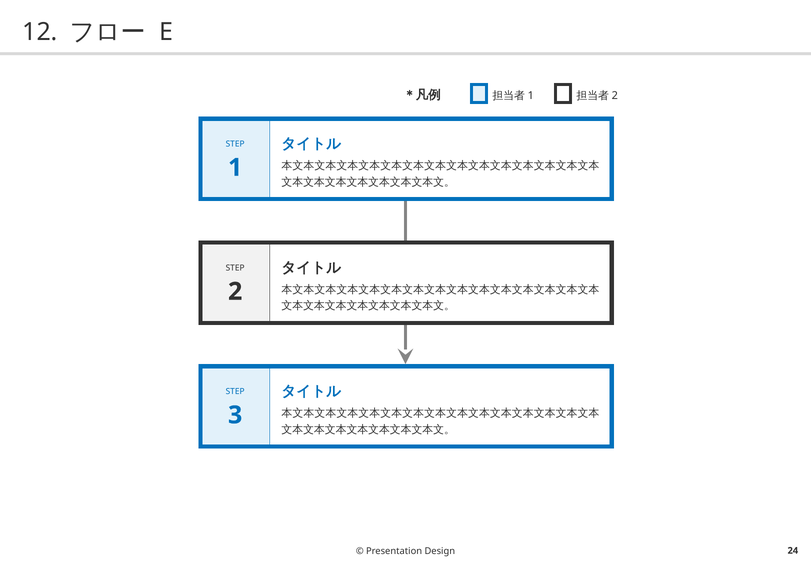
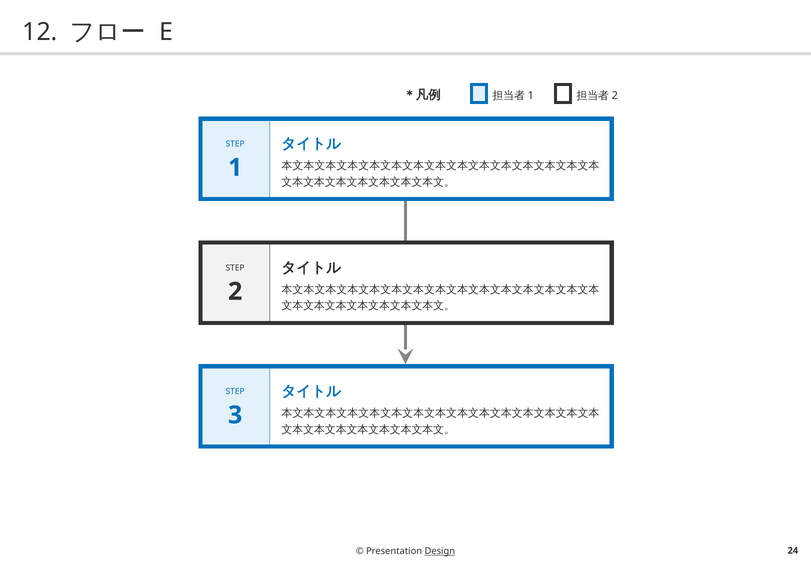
Design underline: none -> present
